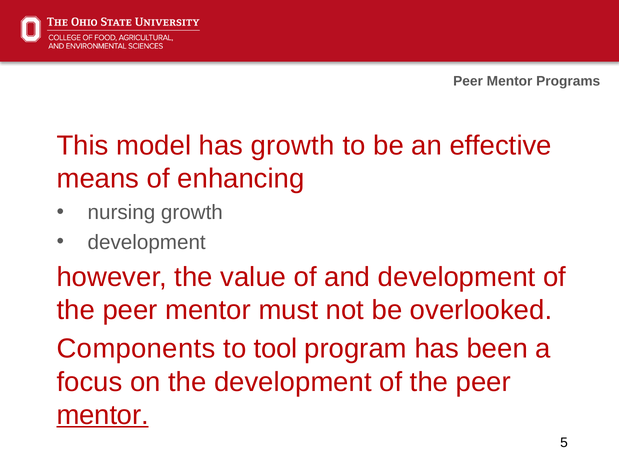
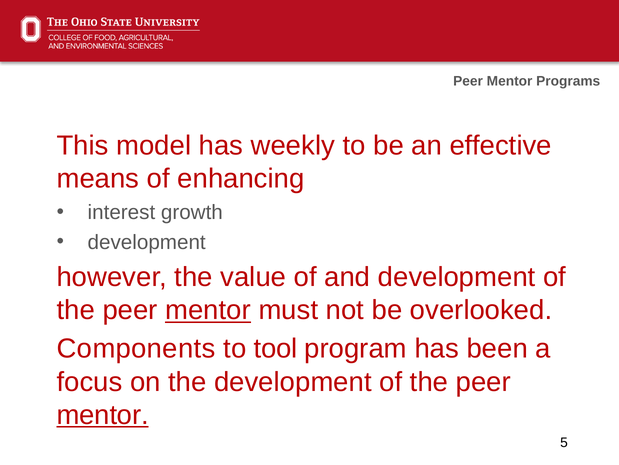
has growth: growth -> weekly
nursing: nursing -> interest
mentor at (208, 310) underline: none -> present
